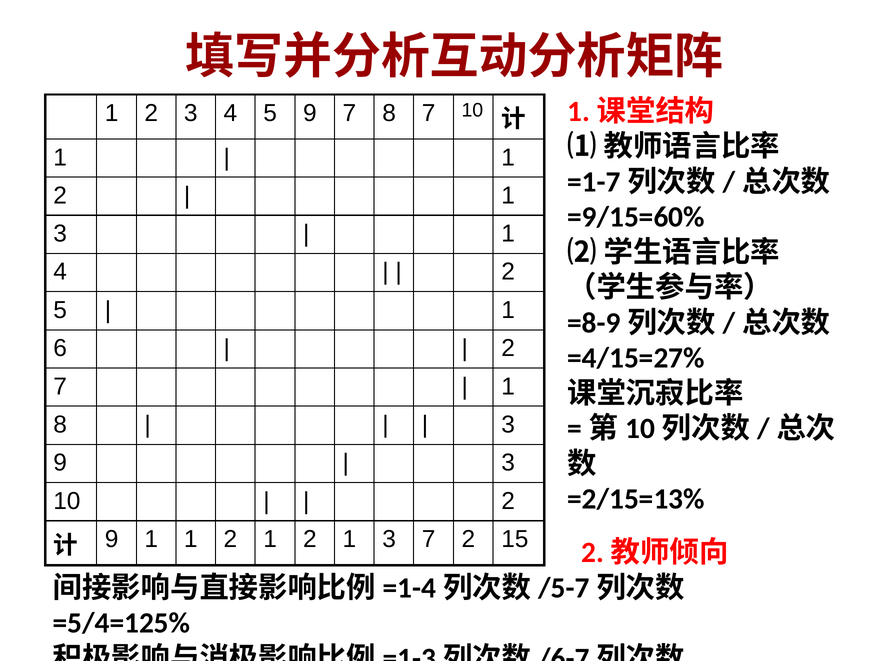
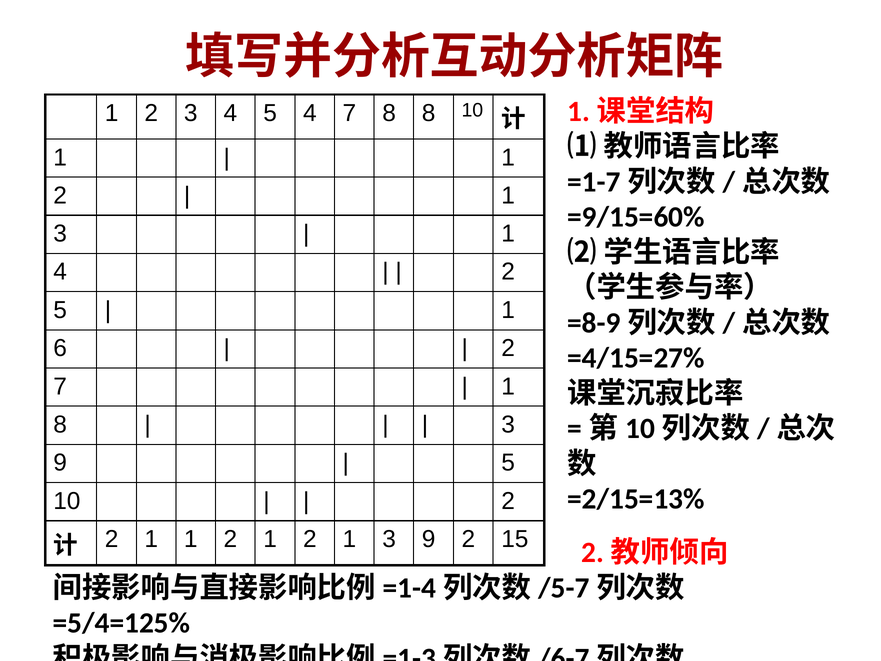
5 9: 9 -> 4
8 7: 7 -> 8
3 at (508, 463): 3 -> 5
9 at (112, 539): 9 -> 2
1 3 7: 7 -> 9
